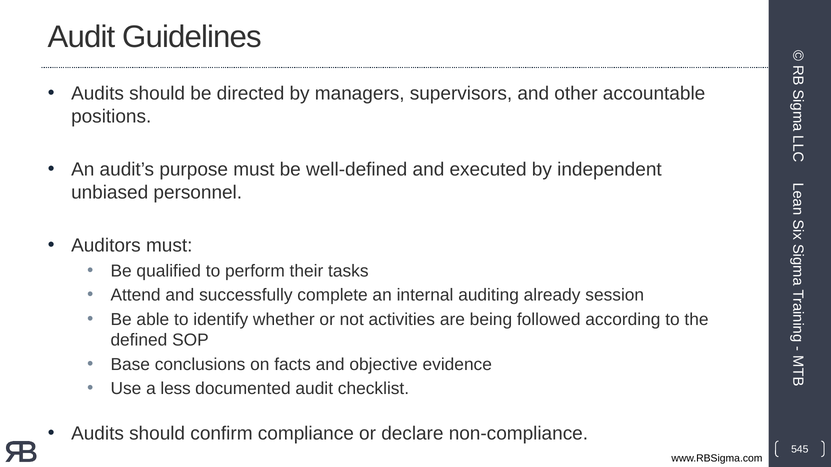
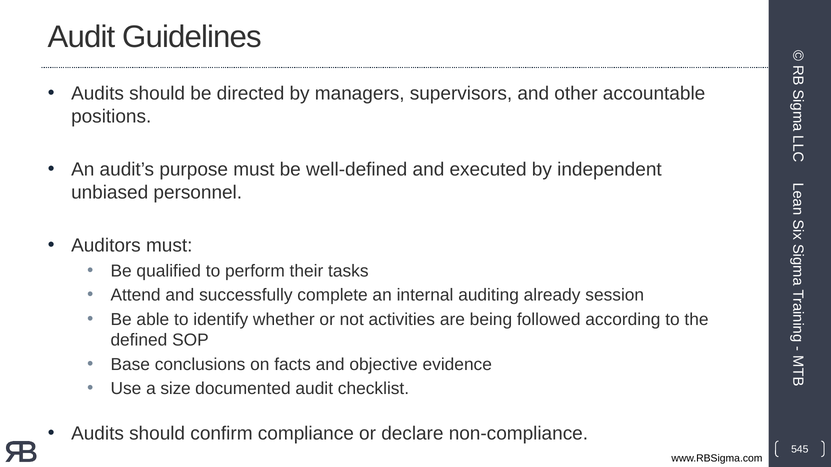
less: less -> size
